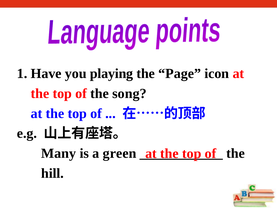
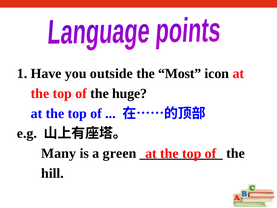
playing: playing -> outside
Page: Page -> Most
song: song -> huge
